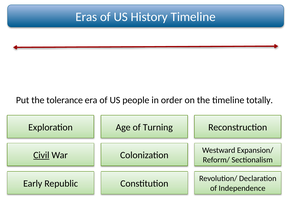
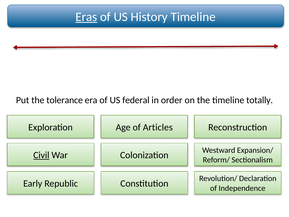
Eras underline: none -> present
people: people -> federal
Turning: Turning -> Articles
